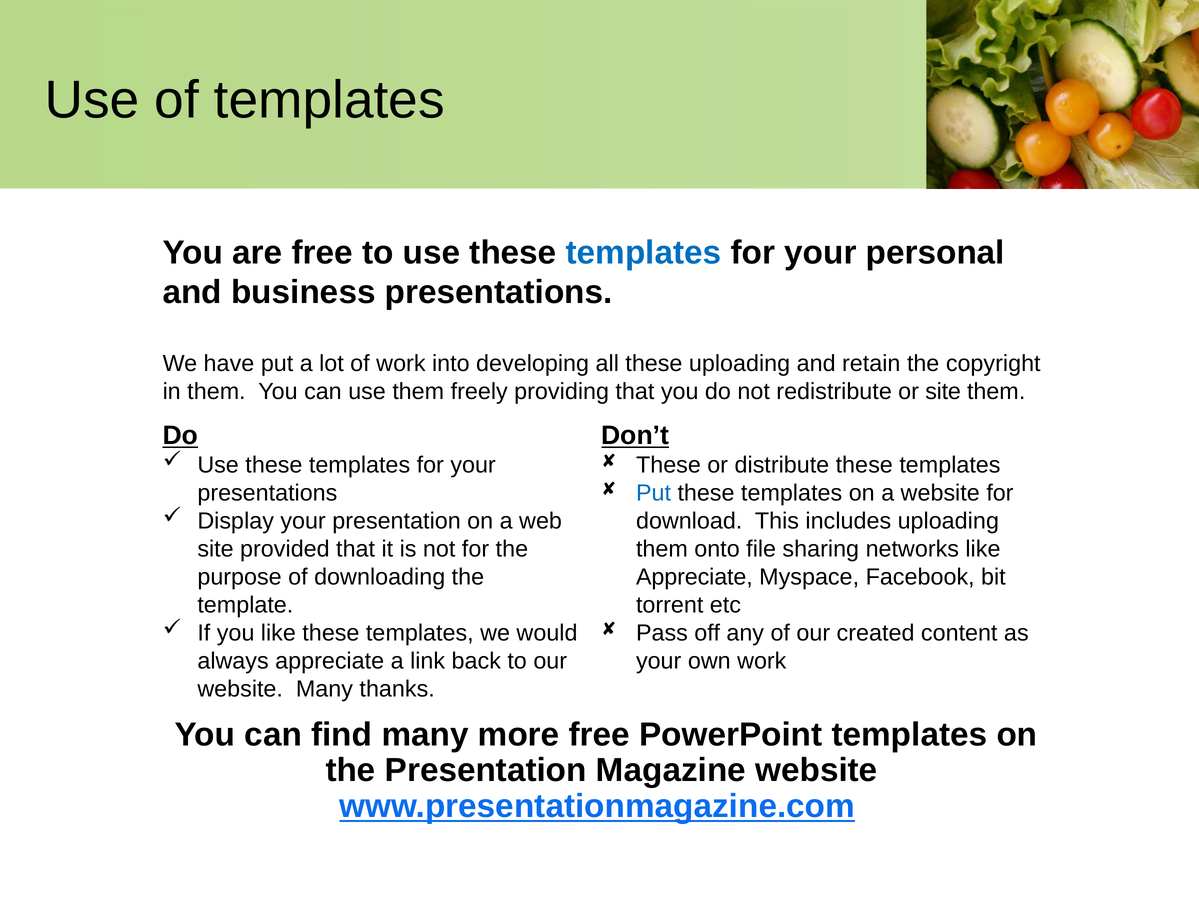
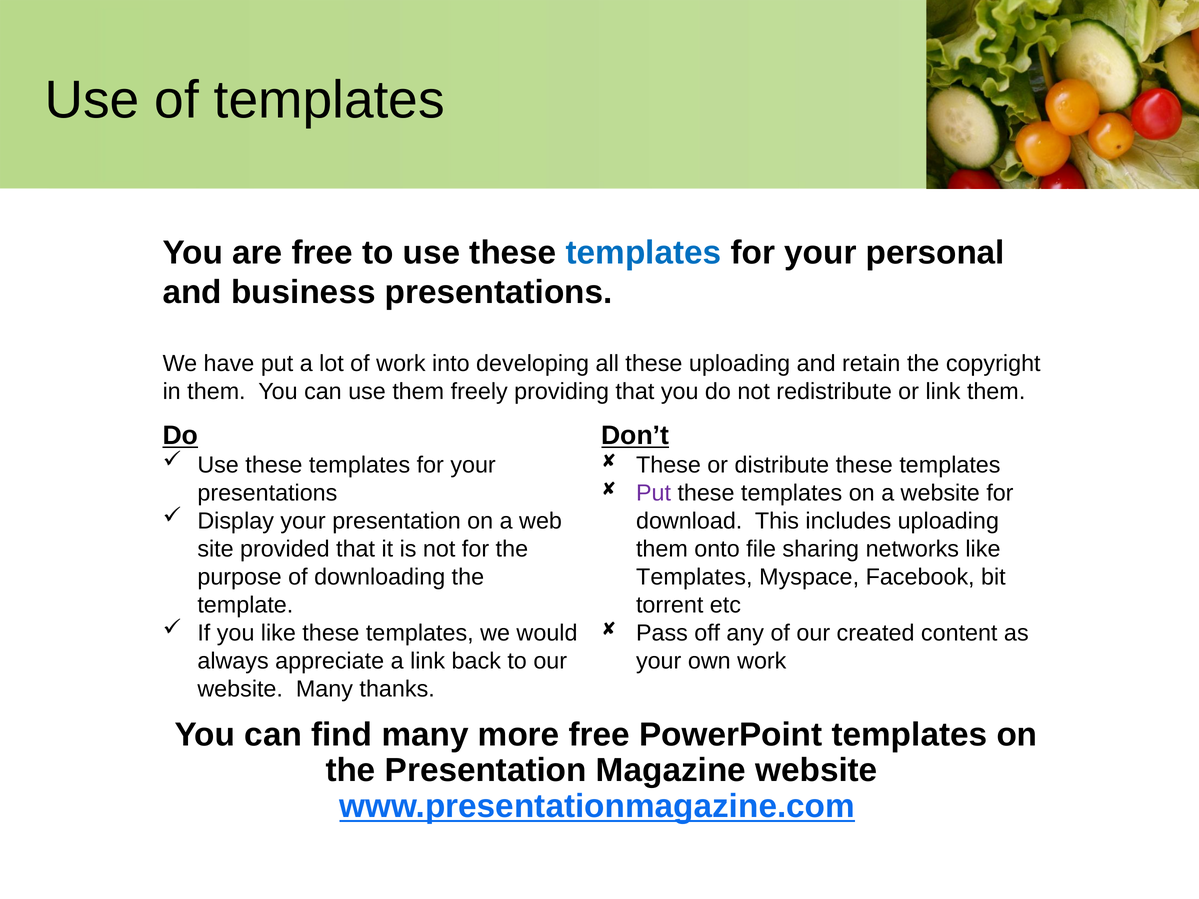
or site: site -> link
Put at (654, 493) colour: blue -> purple
Appreciate at (694, 577): Appreciate -> Templates
